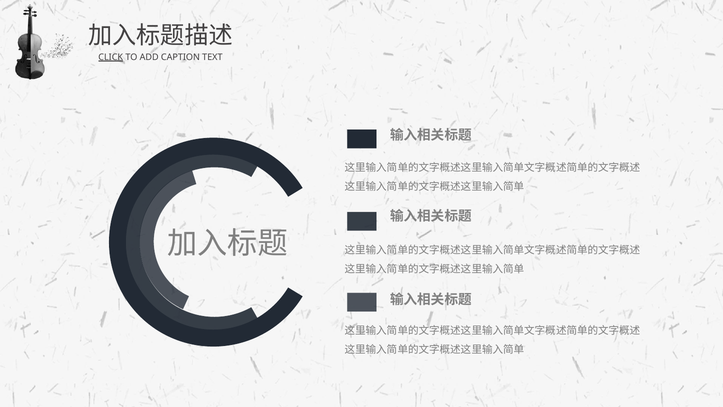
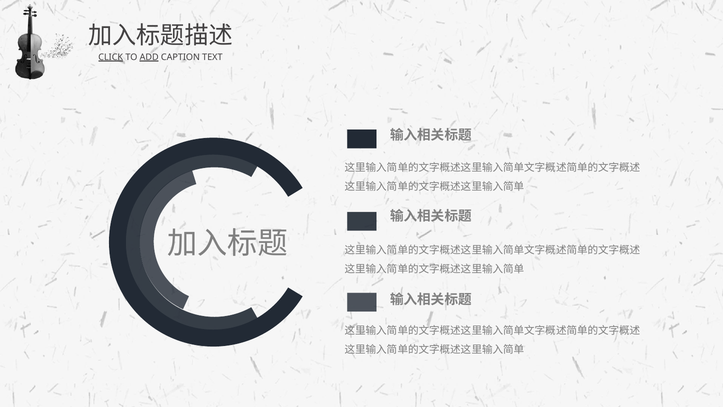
ADD underline: none -> present
